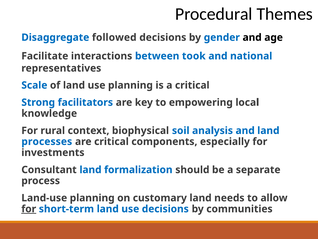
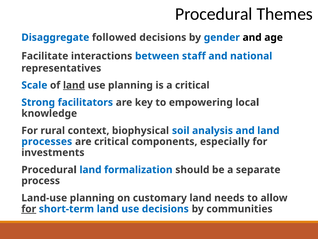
took: took -> staff
land at (74, 85) underline: none -> present
Consultant at (49, 169): Consultant -> Procedural
